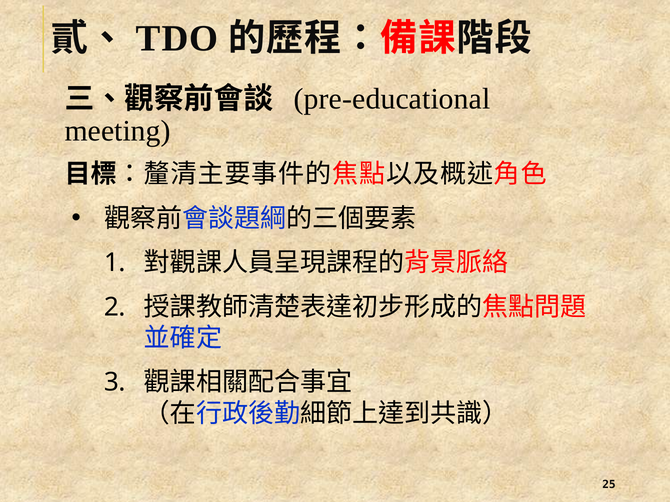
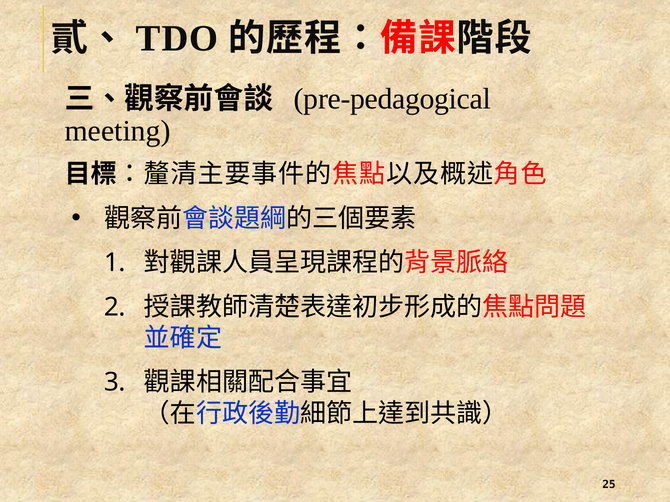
pre-educational: pre-educational -> pre-pedagogical
